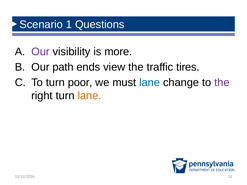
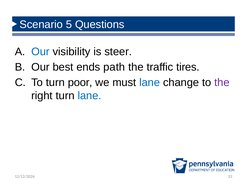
1: 1 -> 5
Our at (40, 52) colour: purple -> blue
more: more -> steer
path: path -> best
view: view -> path
lane at (90, 96) colour: orange -> blue
